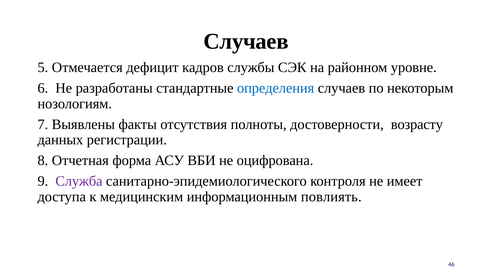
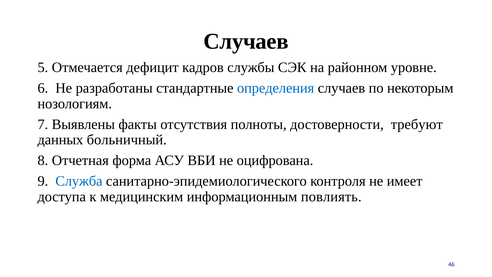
возрасту: возрасту -> требуют
регистрации: регистрации -> больничный
Служба colour: purple -> blue
